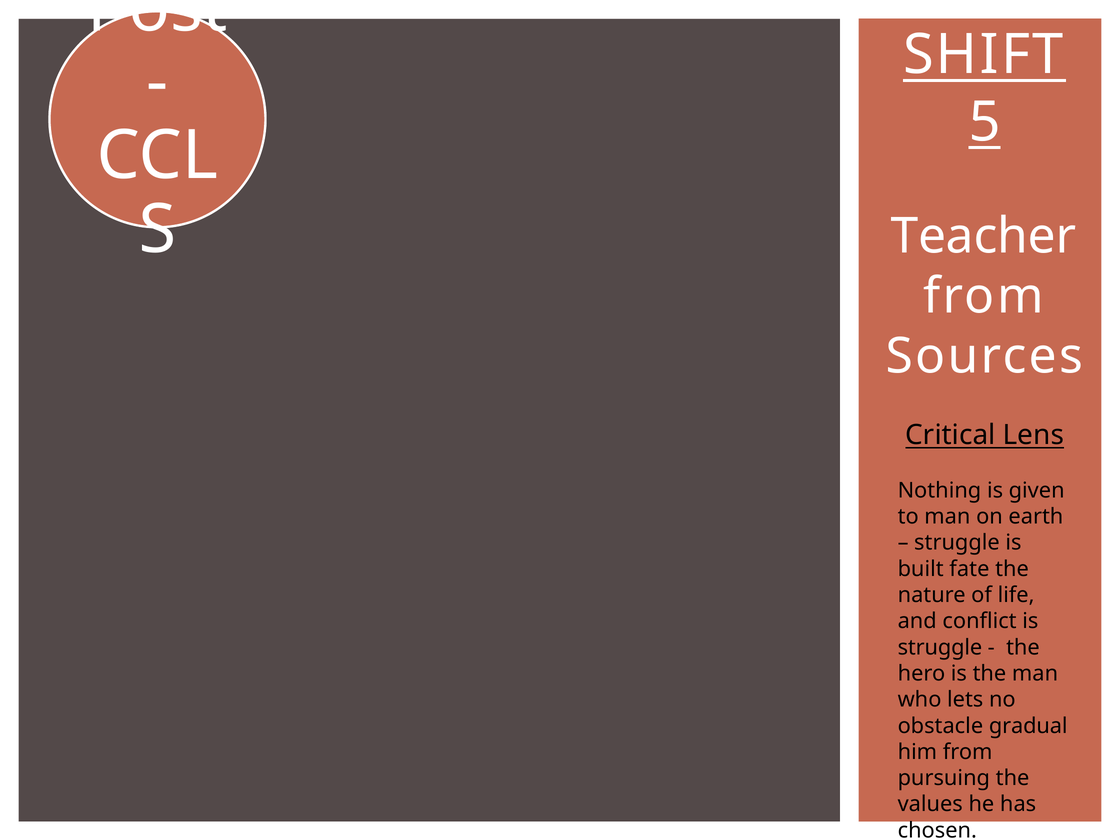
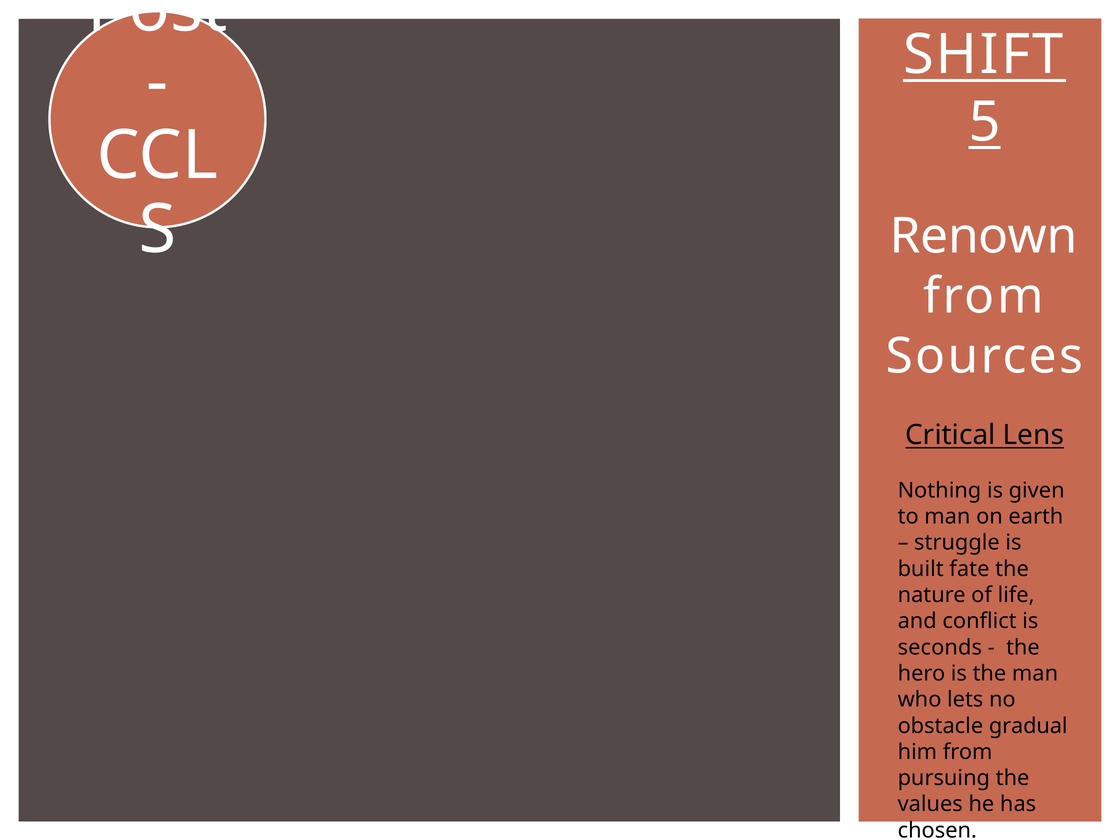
Teacher: Teacher -> Renown
struggle at (940, 647): struggle -> seconds
